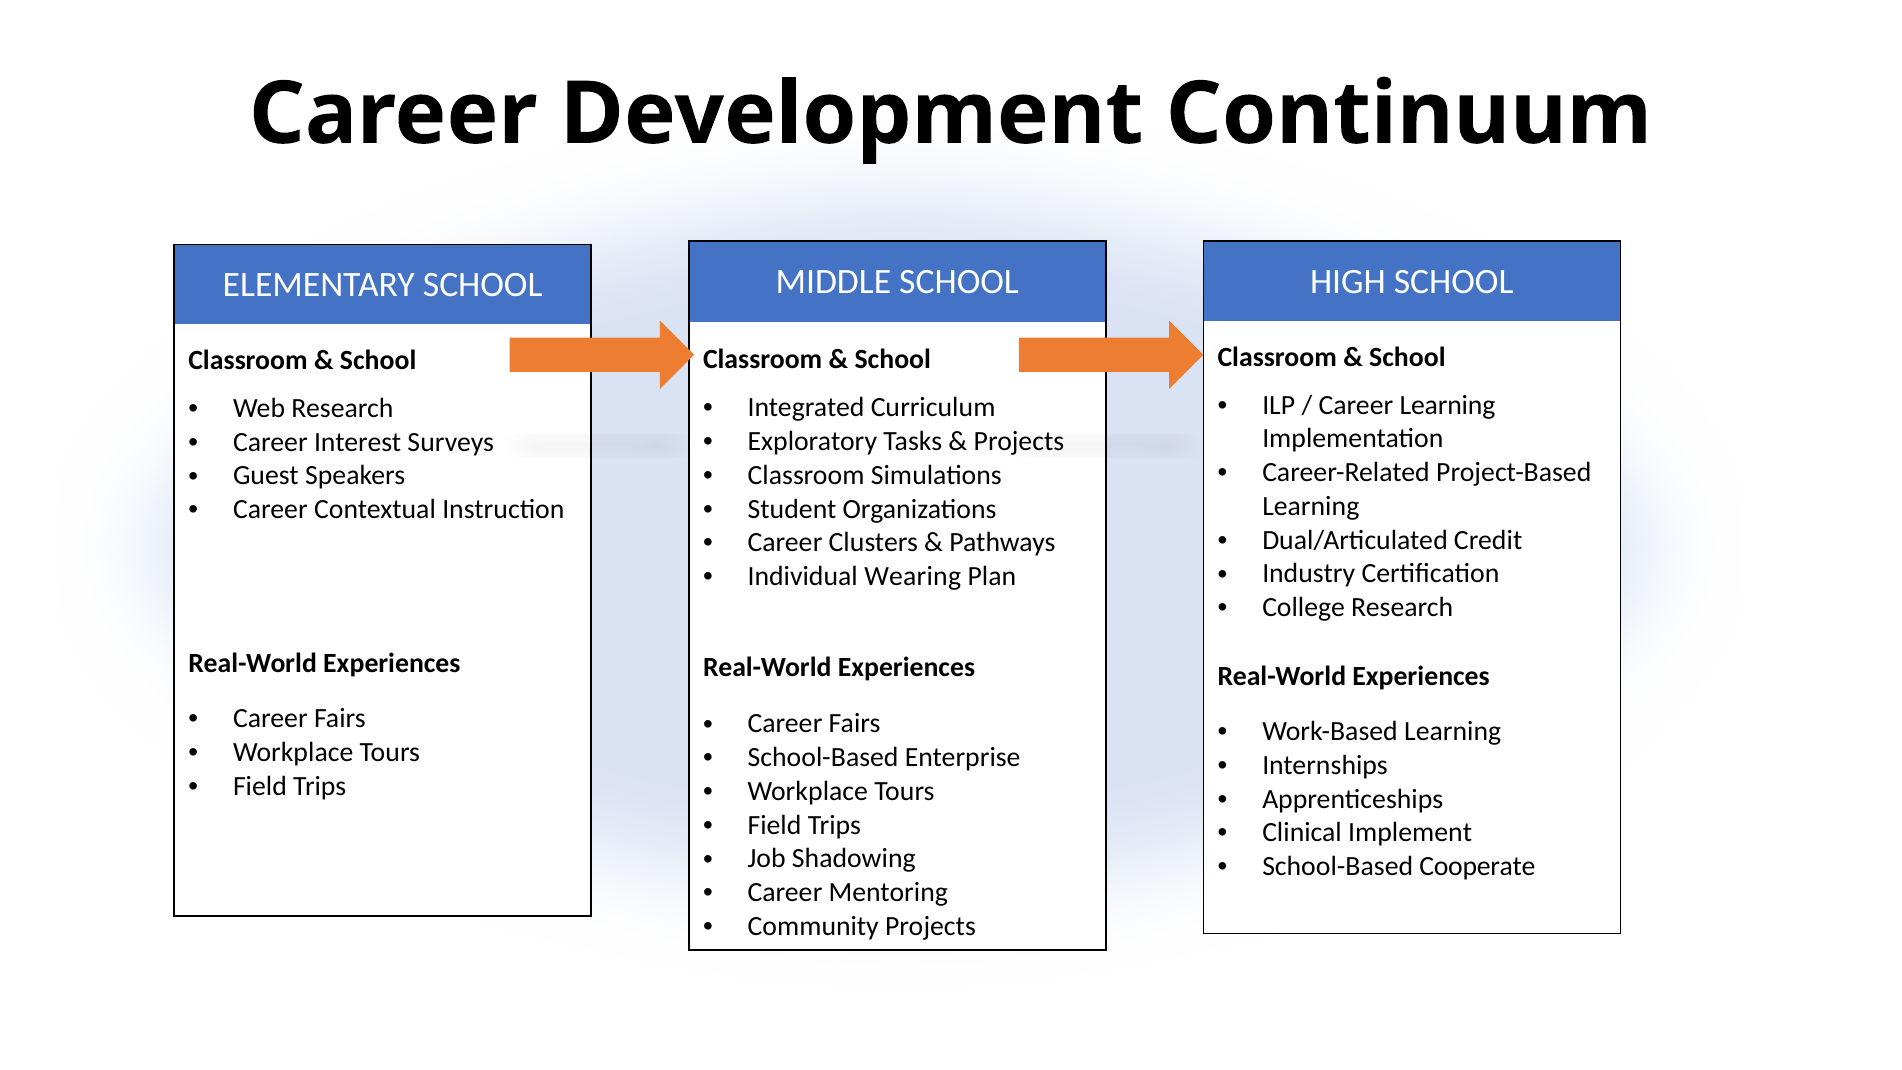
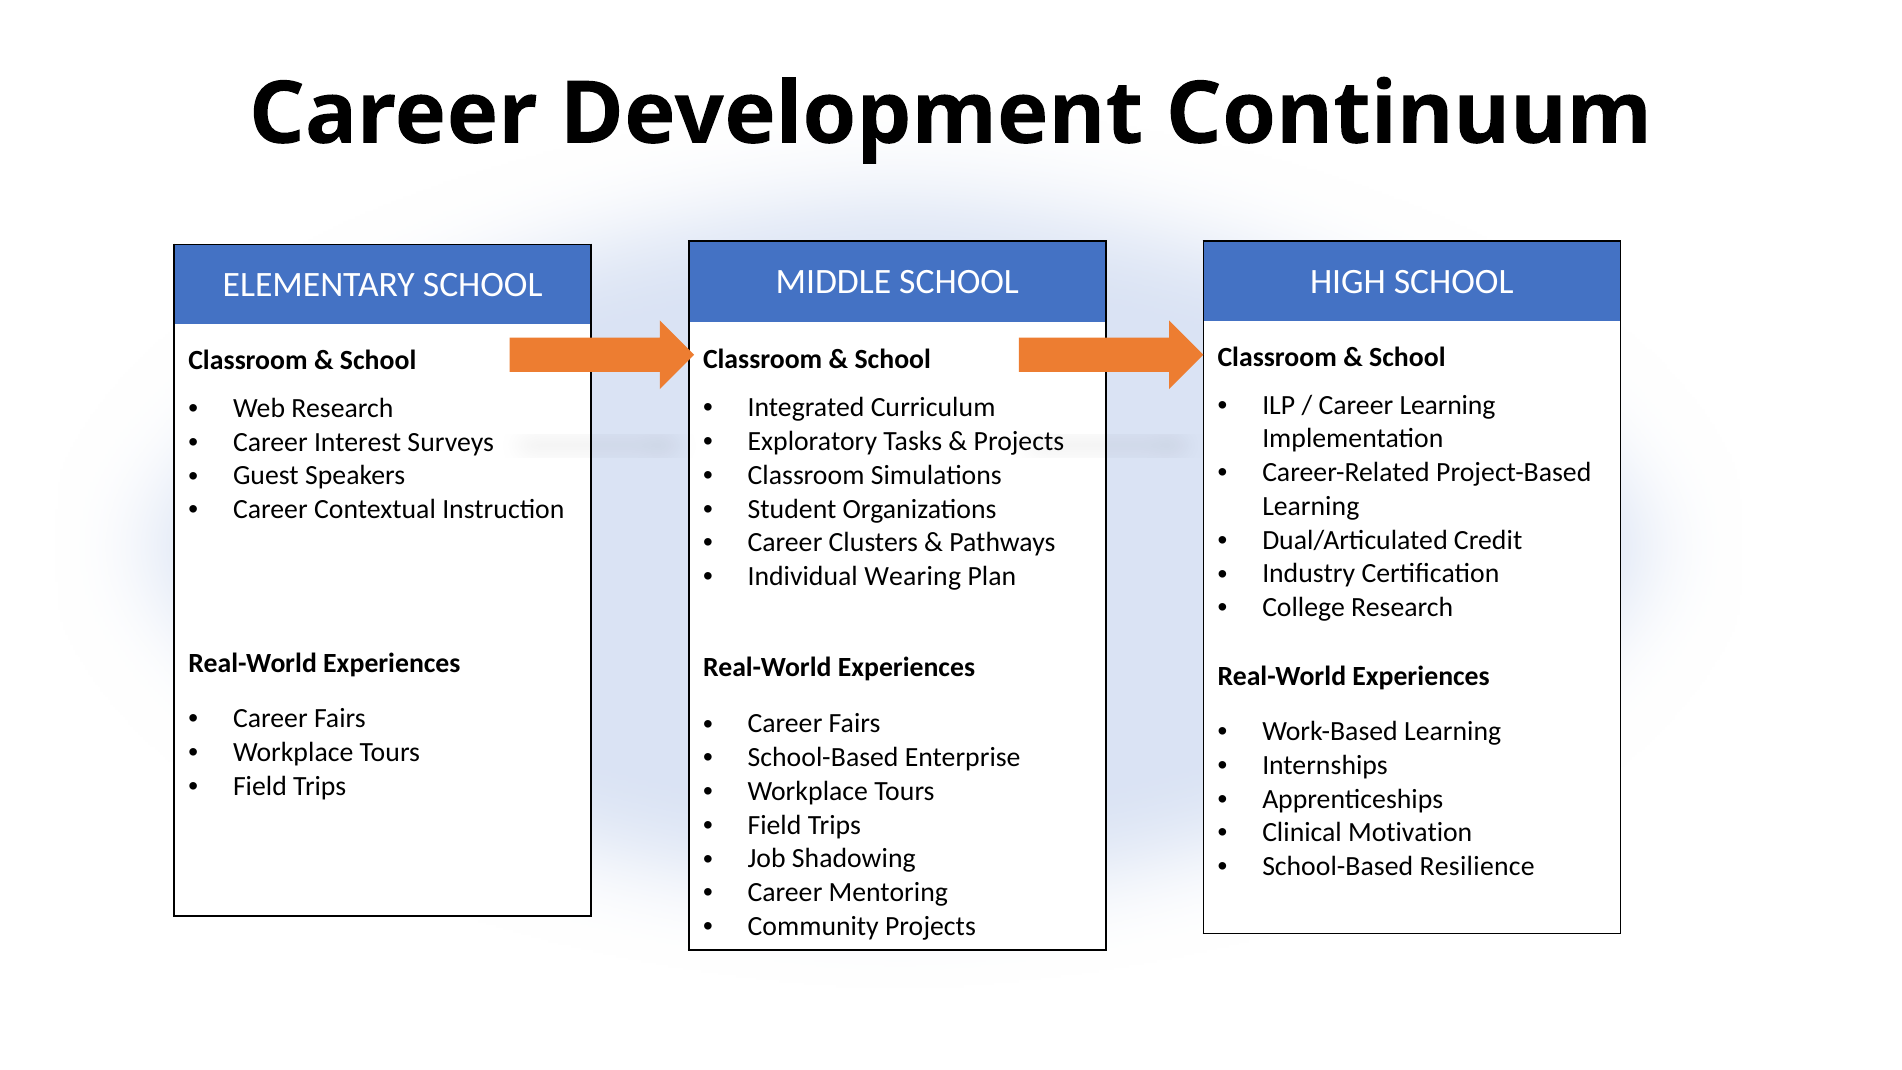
Implement: Implement -> Motivation
Cooperate: Cooperate -> Resilience
